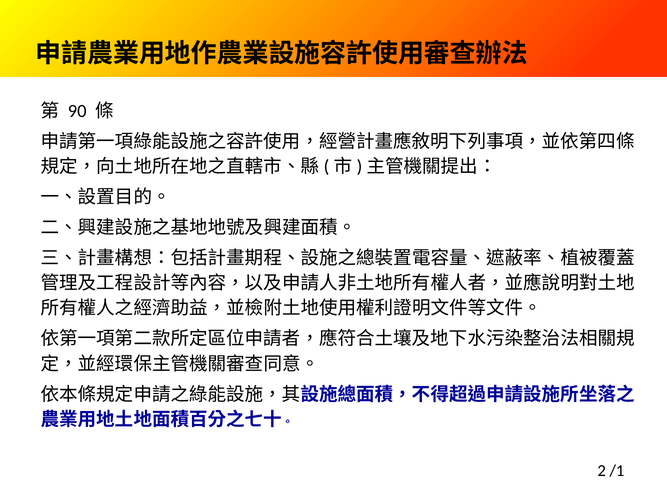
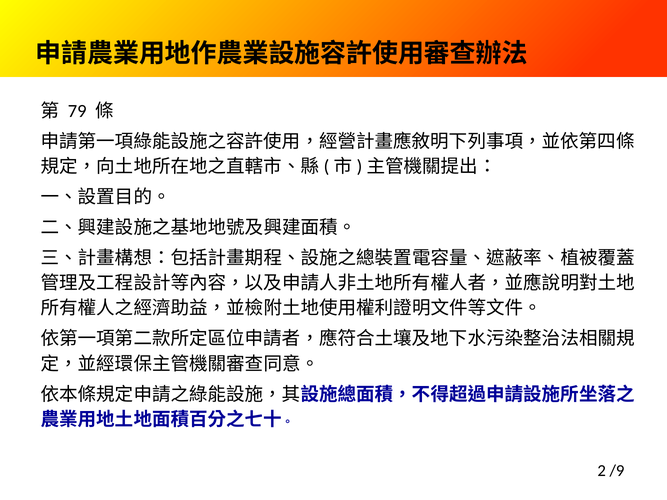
90: 90 -> 79
/1: /1 -> /9
